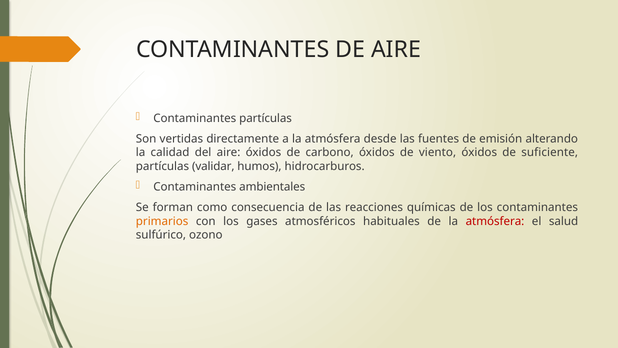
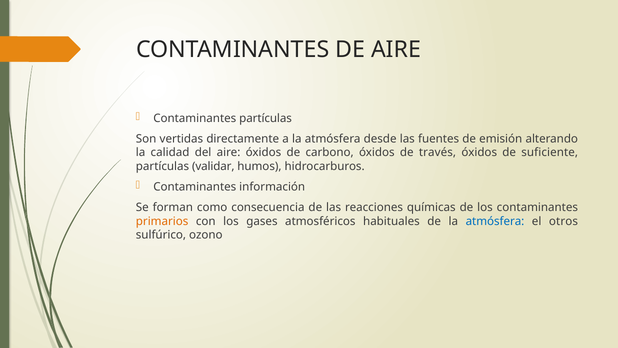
viento: viento -> través
ambientales: ambientales -> información
atmósfera at (495, 221) colour: red -> blue
salud: salud -> otros
